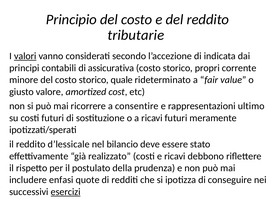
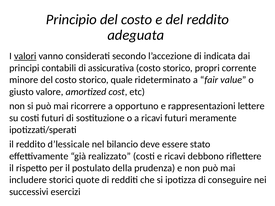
tributarie: tributarie -> adeguata
consentire: consentire -> opportuno
ultimo: ultimo -> lettere
enfasi: enfasi -> storici
esercizi underline: present -> none
